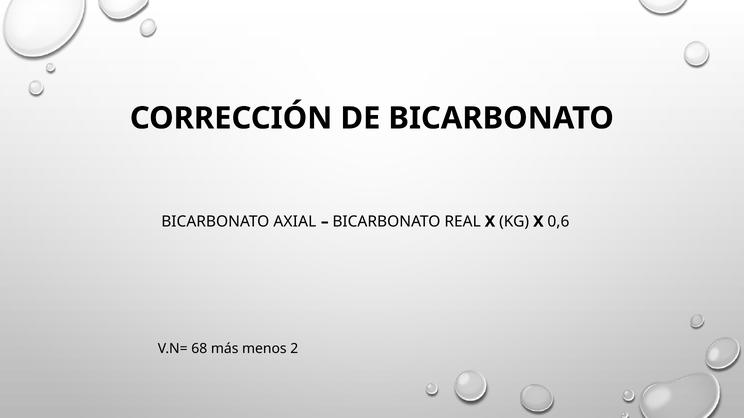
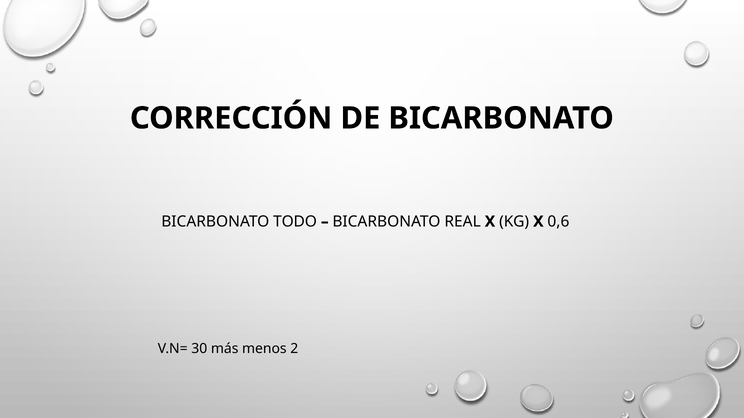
AXIAL: AXIAL -> TODO
68: 68 -> 30
